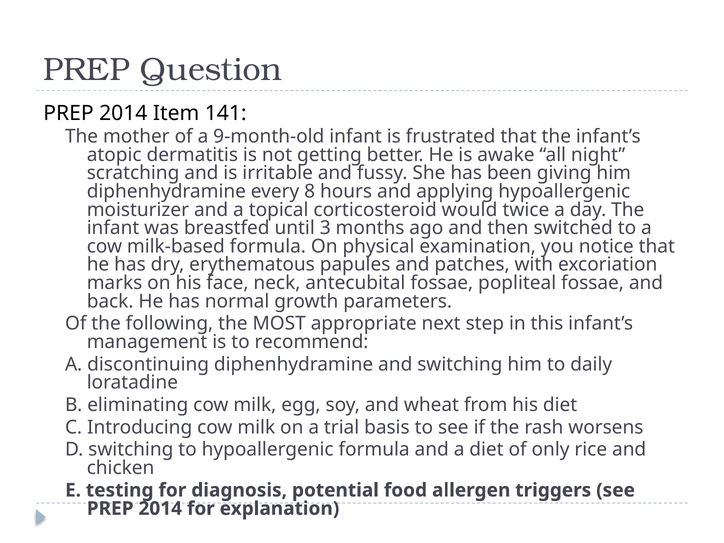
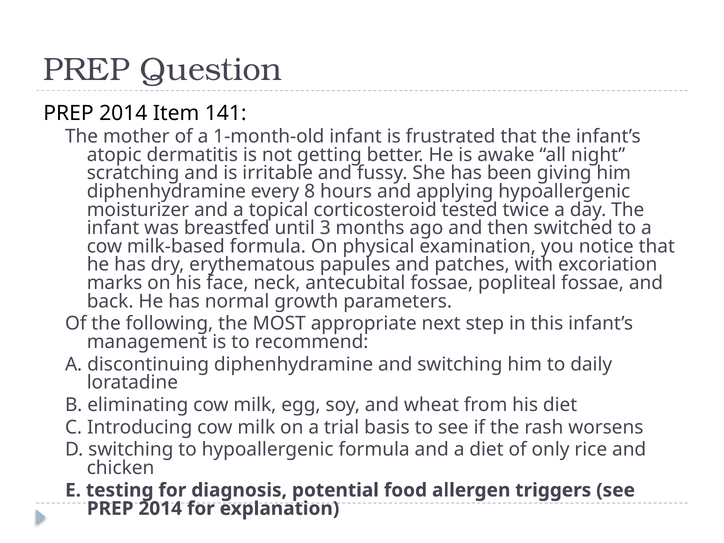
9-month-old: 9-month-old -> 1-month-old
would: would -> tested
